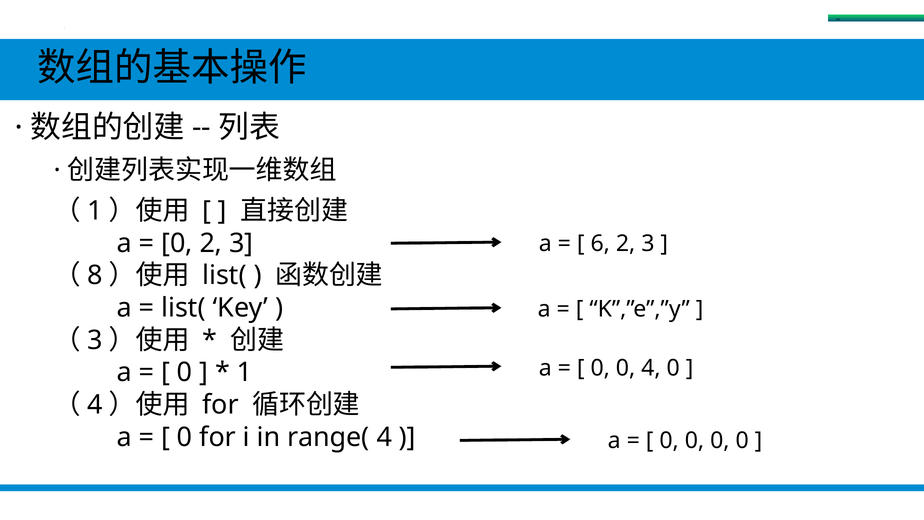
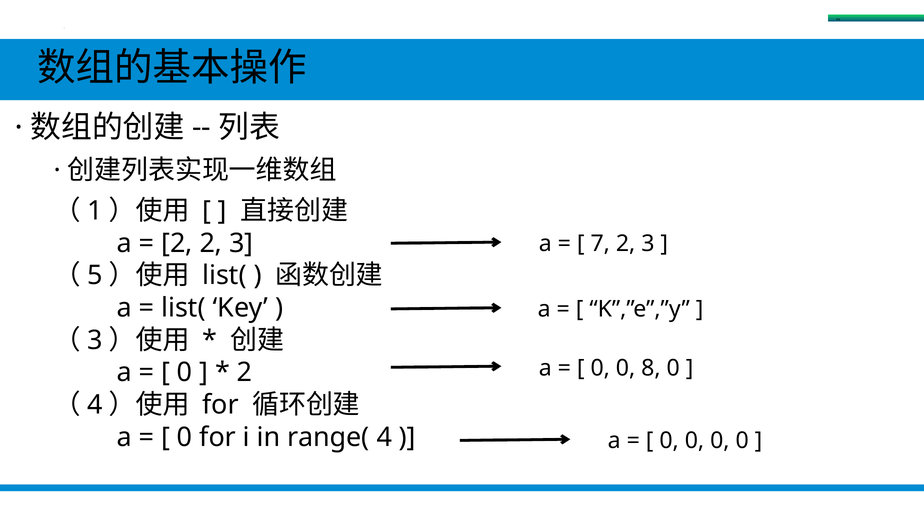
0 at (177, 243): 0 -> 2
6: 6 -> 7
8: 8 -> 5
0 4: 4 -> 8
1 at (245, 372): 1 -> 2
